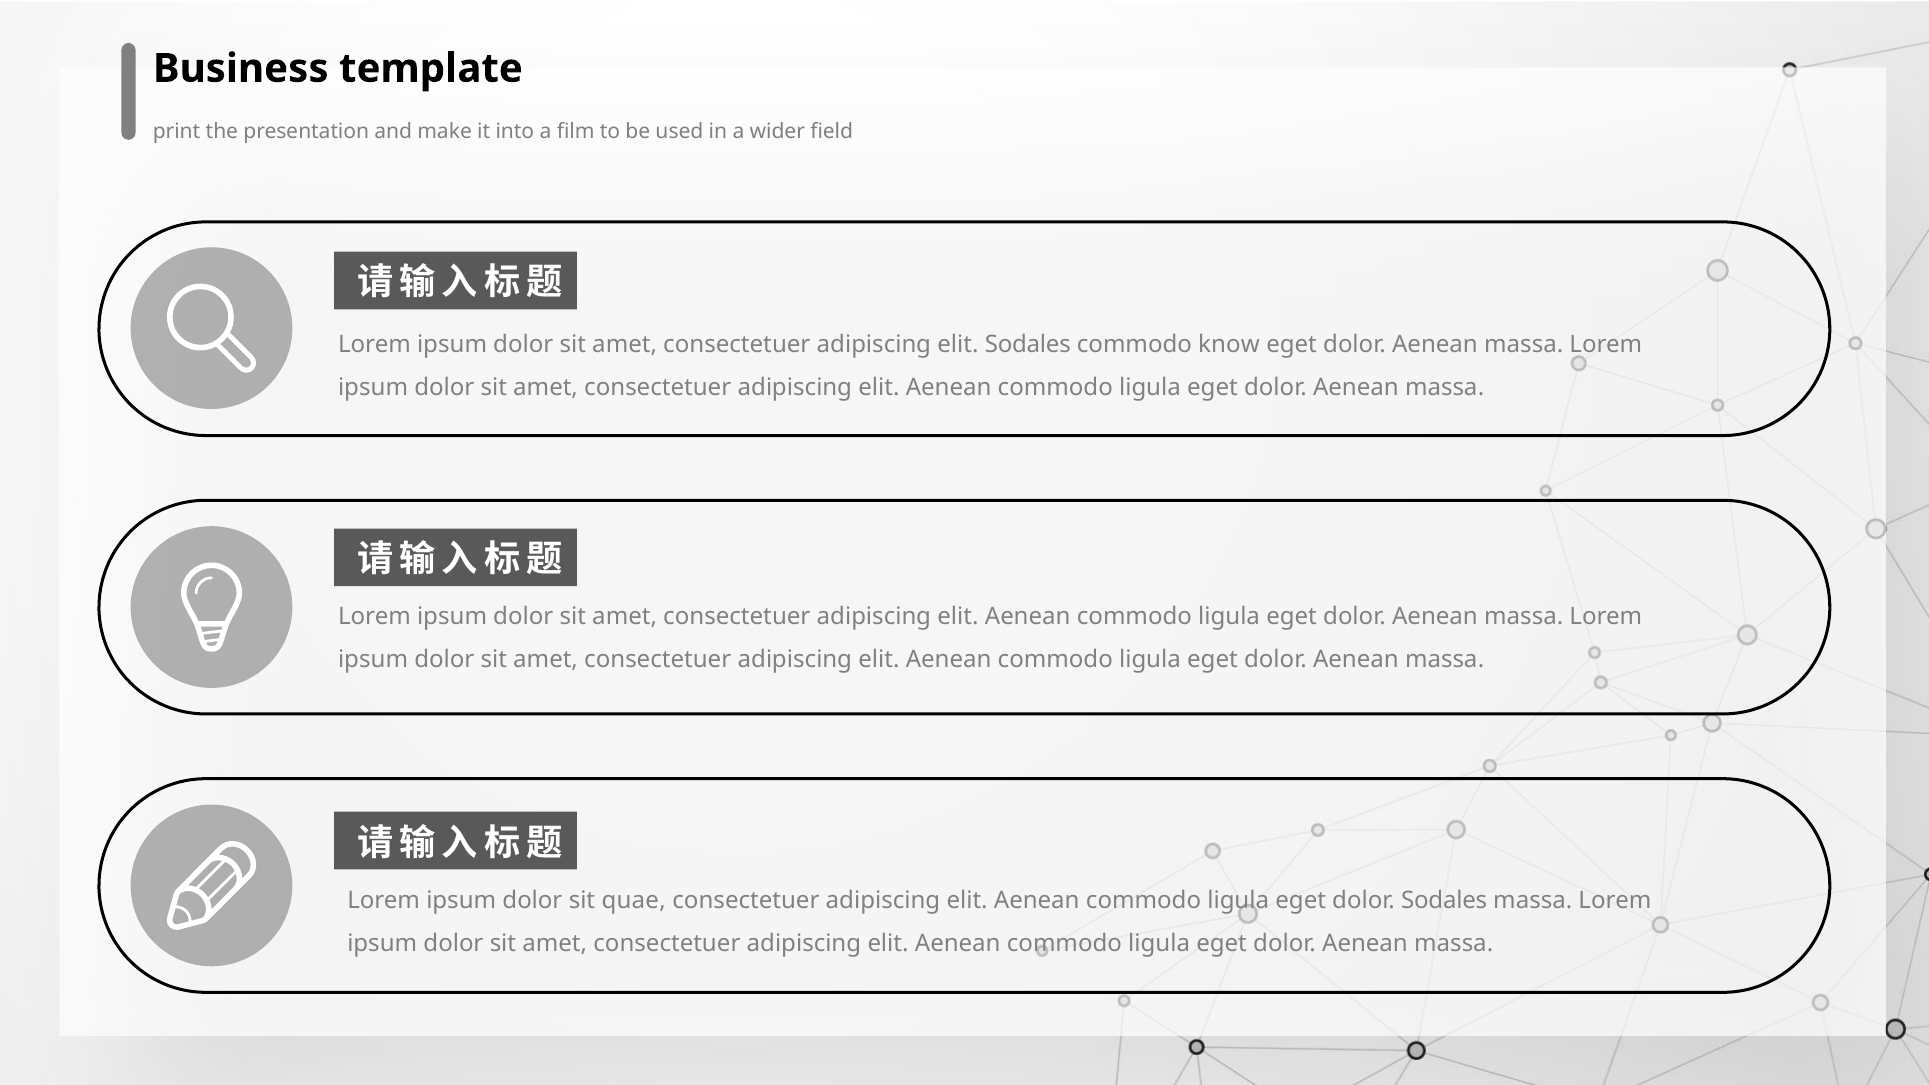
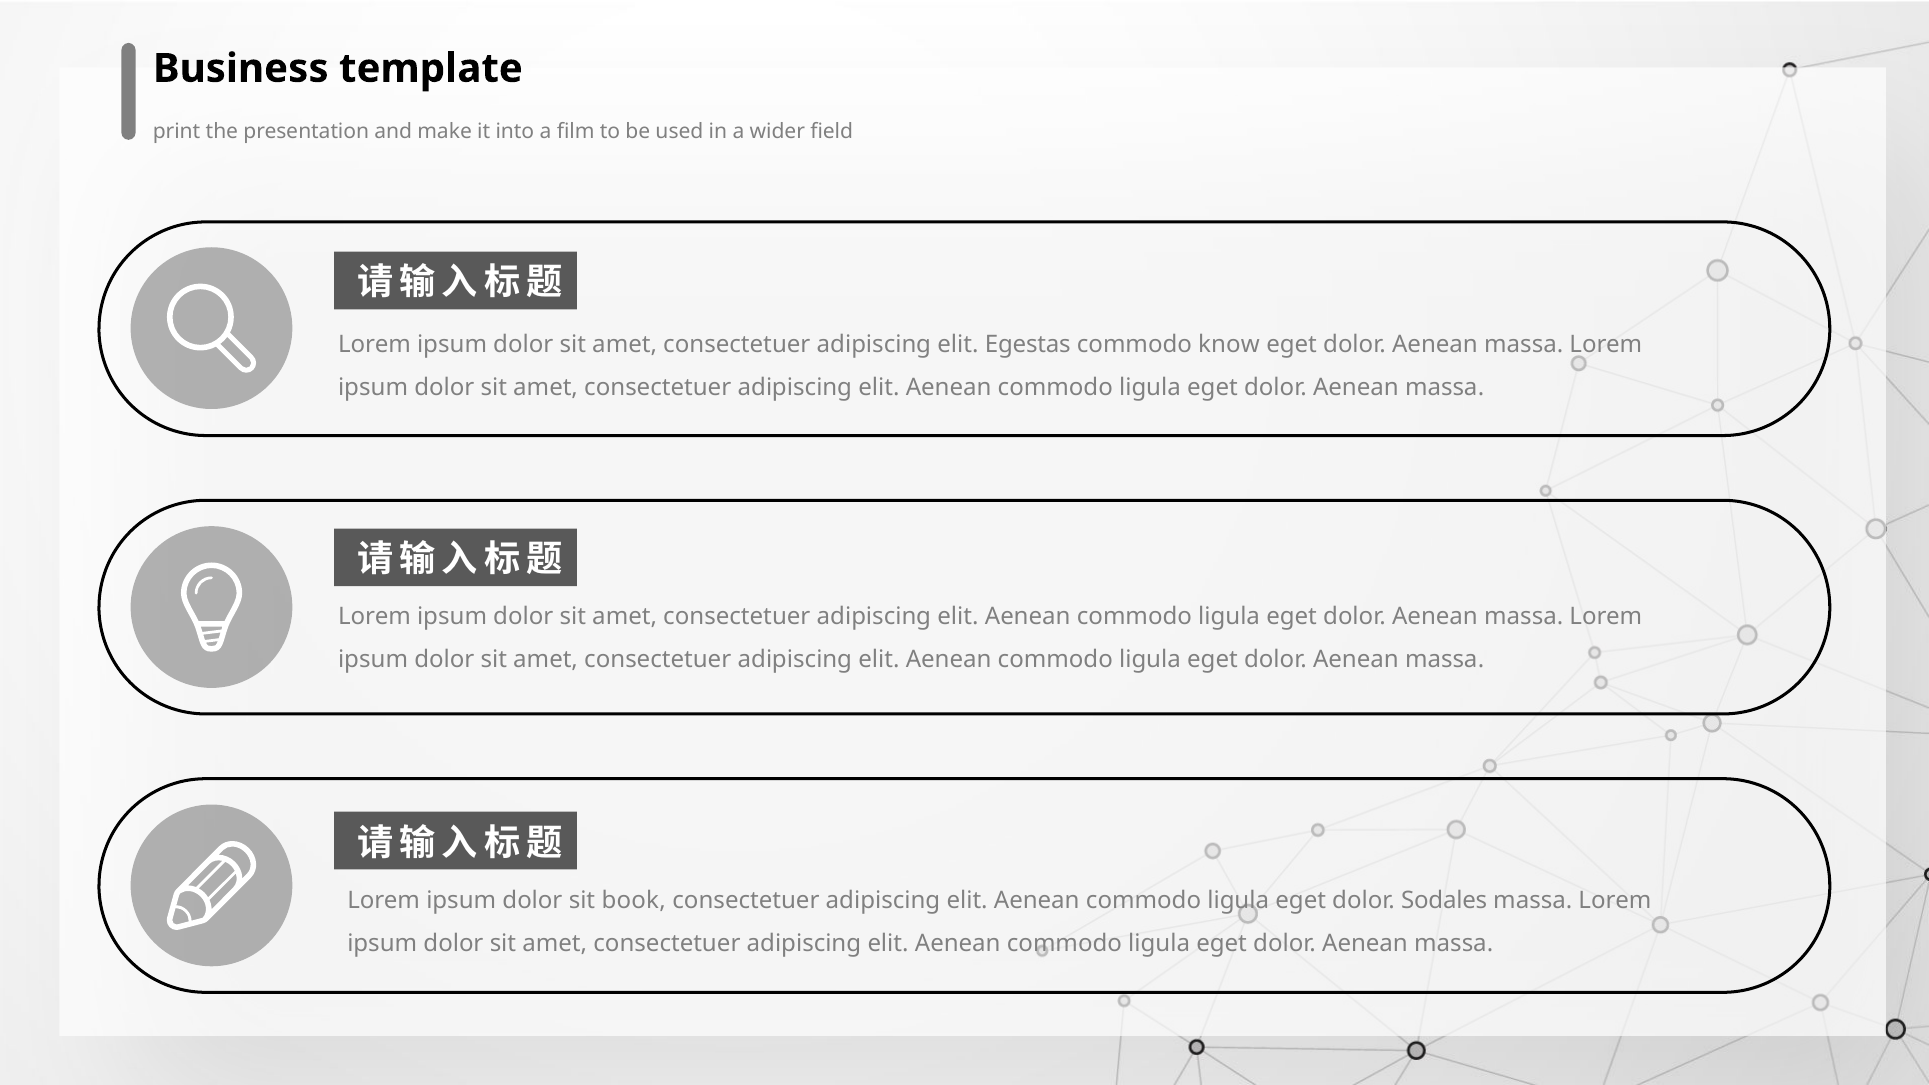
elit Sodales: Sodales -> Egestas
quae: quae -> book
